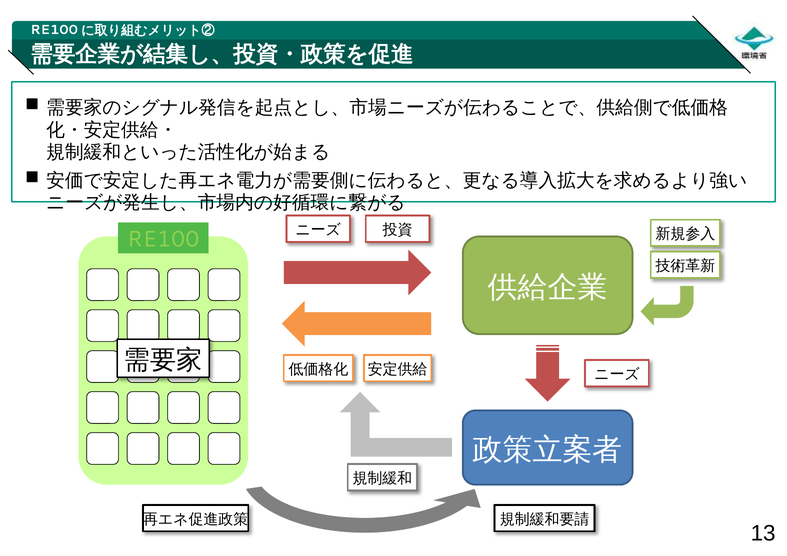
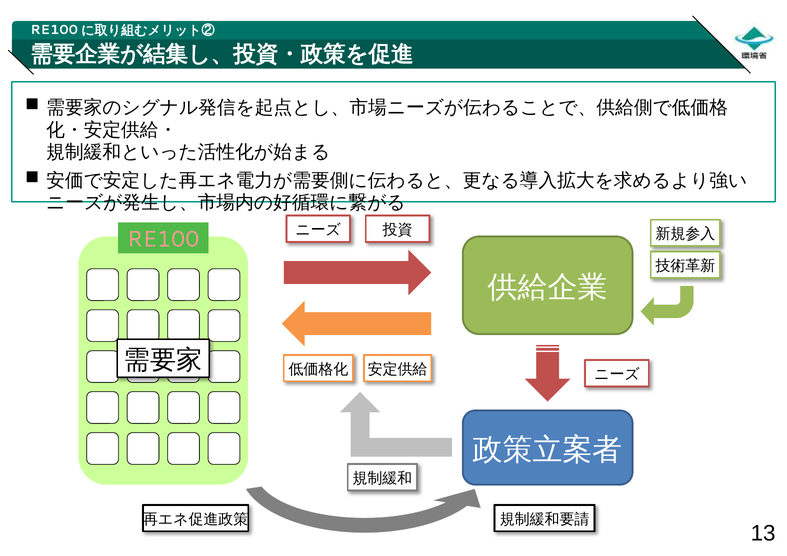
RE100 colour: light green -> pink
